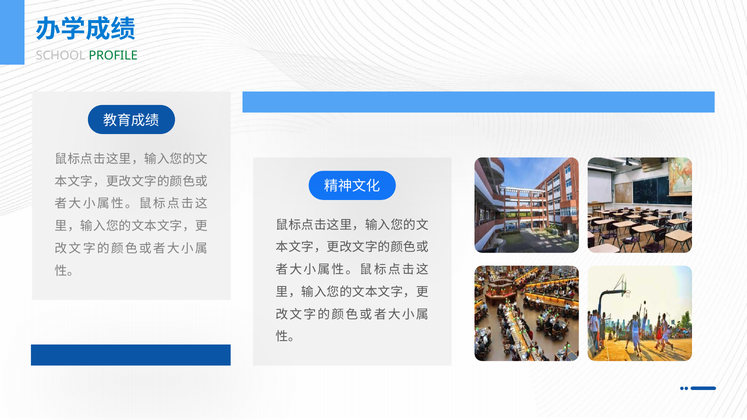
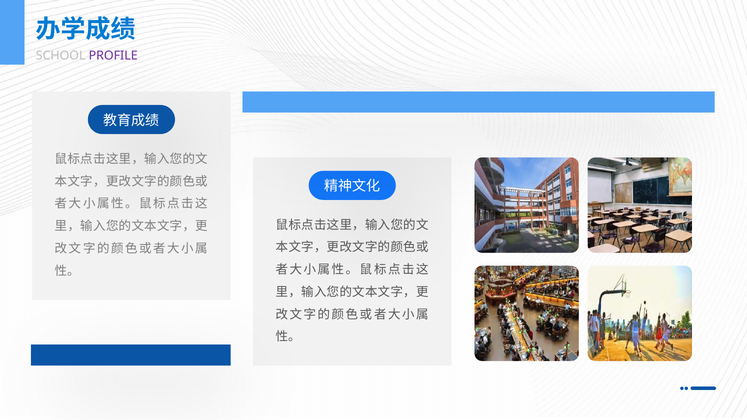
PROFILE colour: green -> purple
